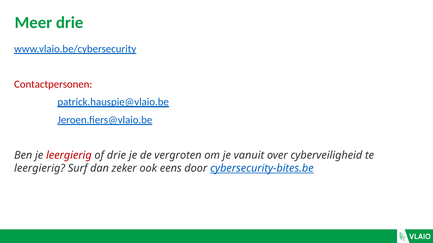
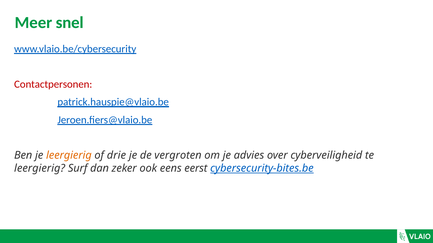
Meer drie: drie -> snel
leergierig at (69, 156) colour: red -> orange
vanuit: vanuit -> advies
door: door -> eerst
